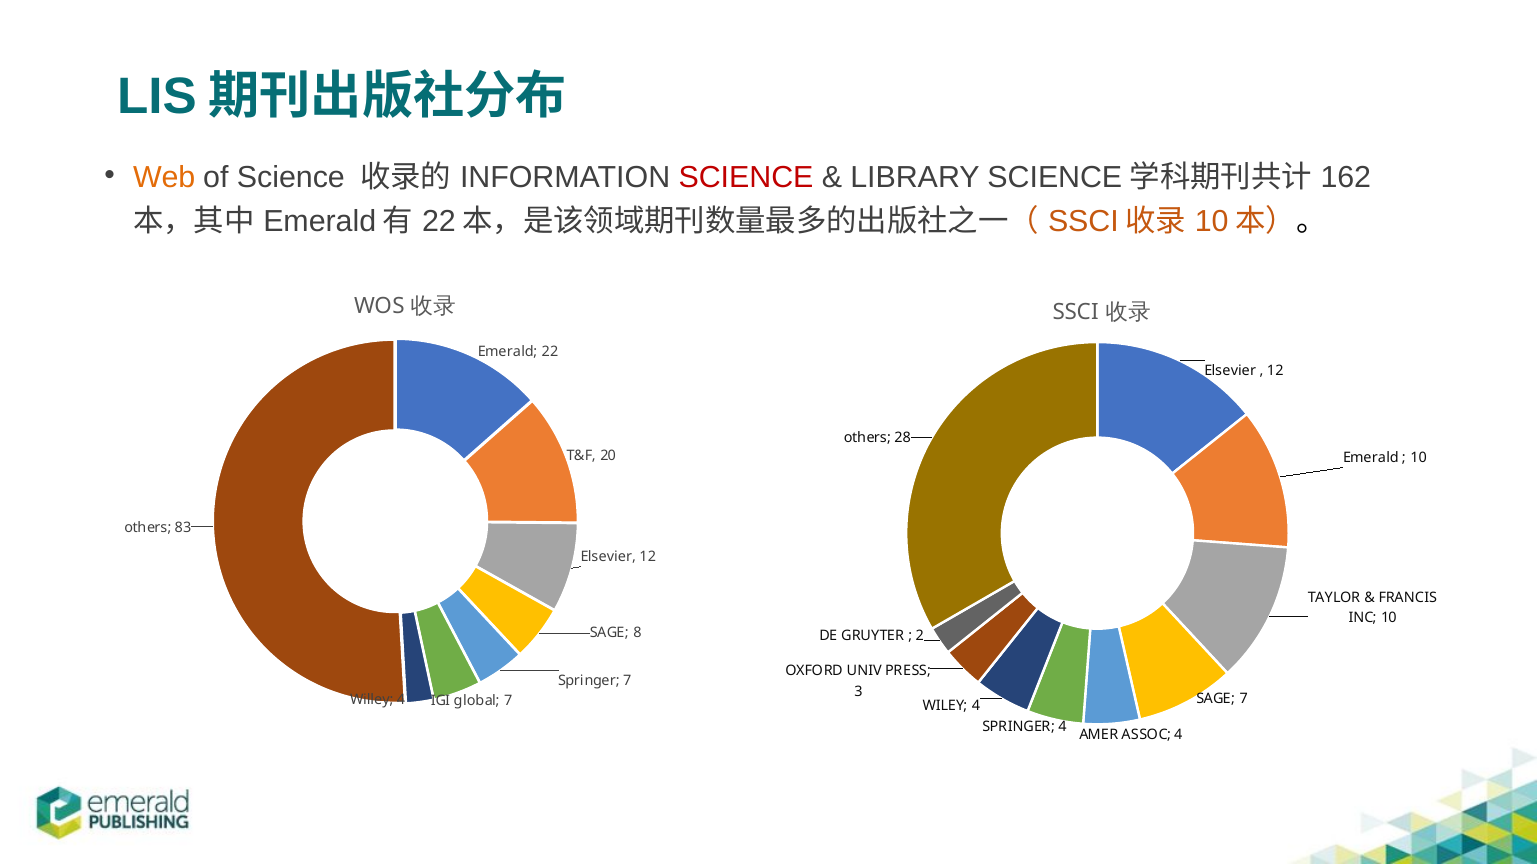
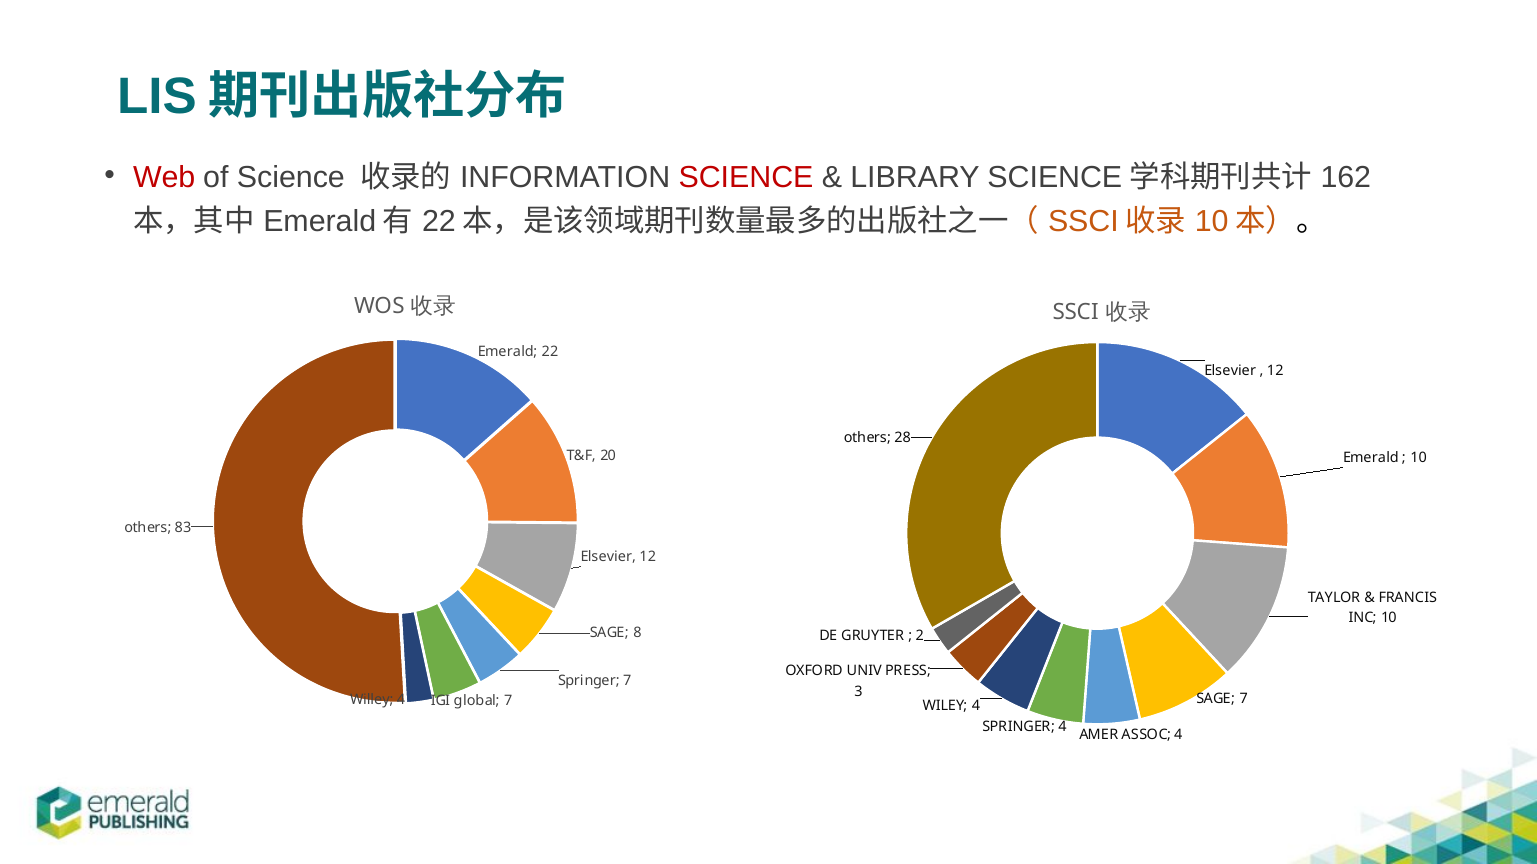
Web colour: orange -> red
